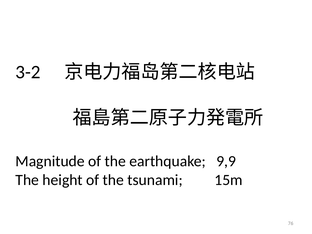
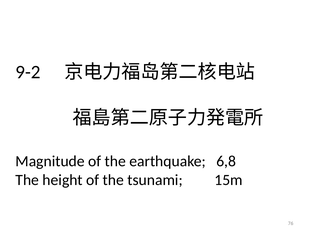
3-2: 3-2 -> 9-2
9,9: 9,9 -> 6,8
